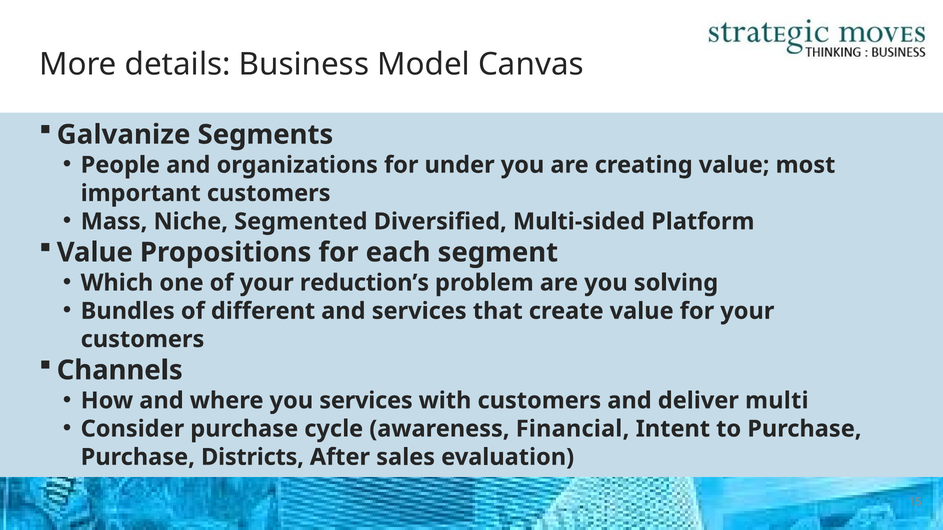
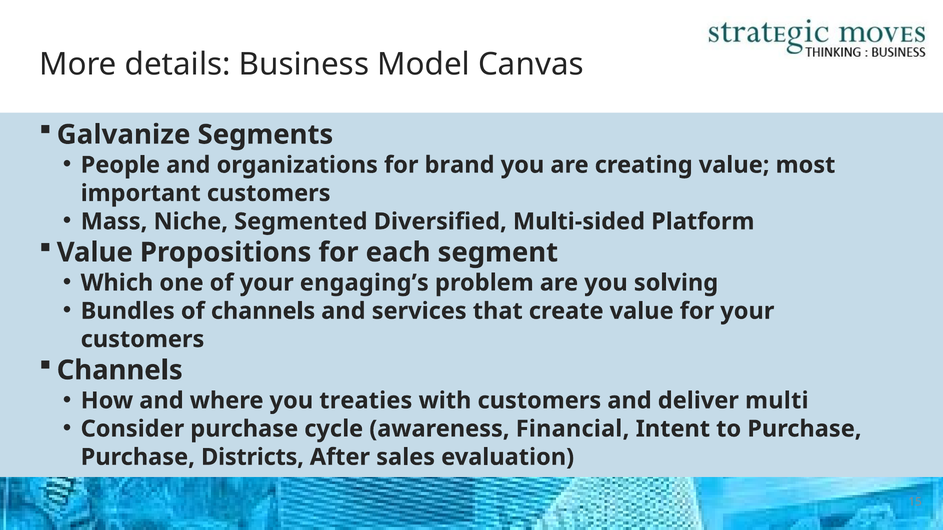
under: under -> brand
reduction’s: reduction’s -> engaging’s
of different: different -> channels
you services: services -> treaties
